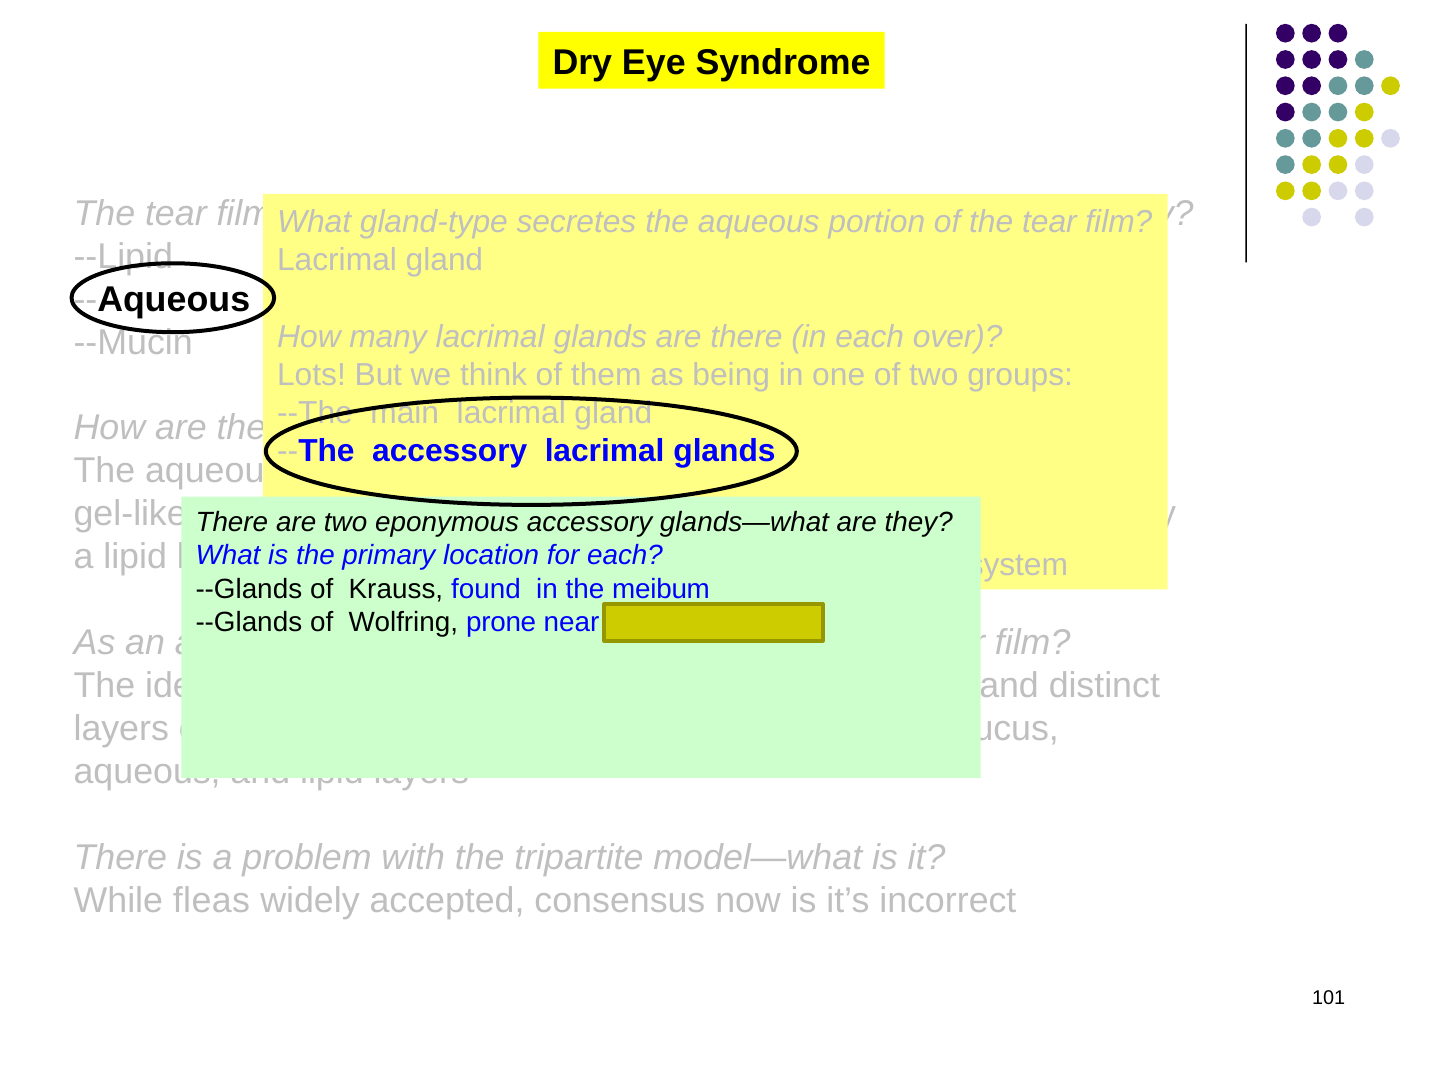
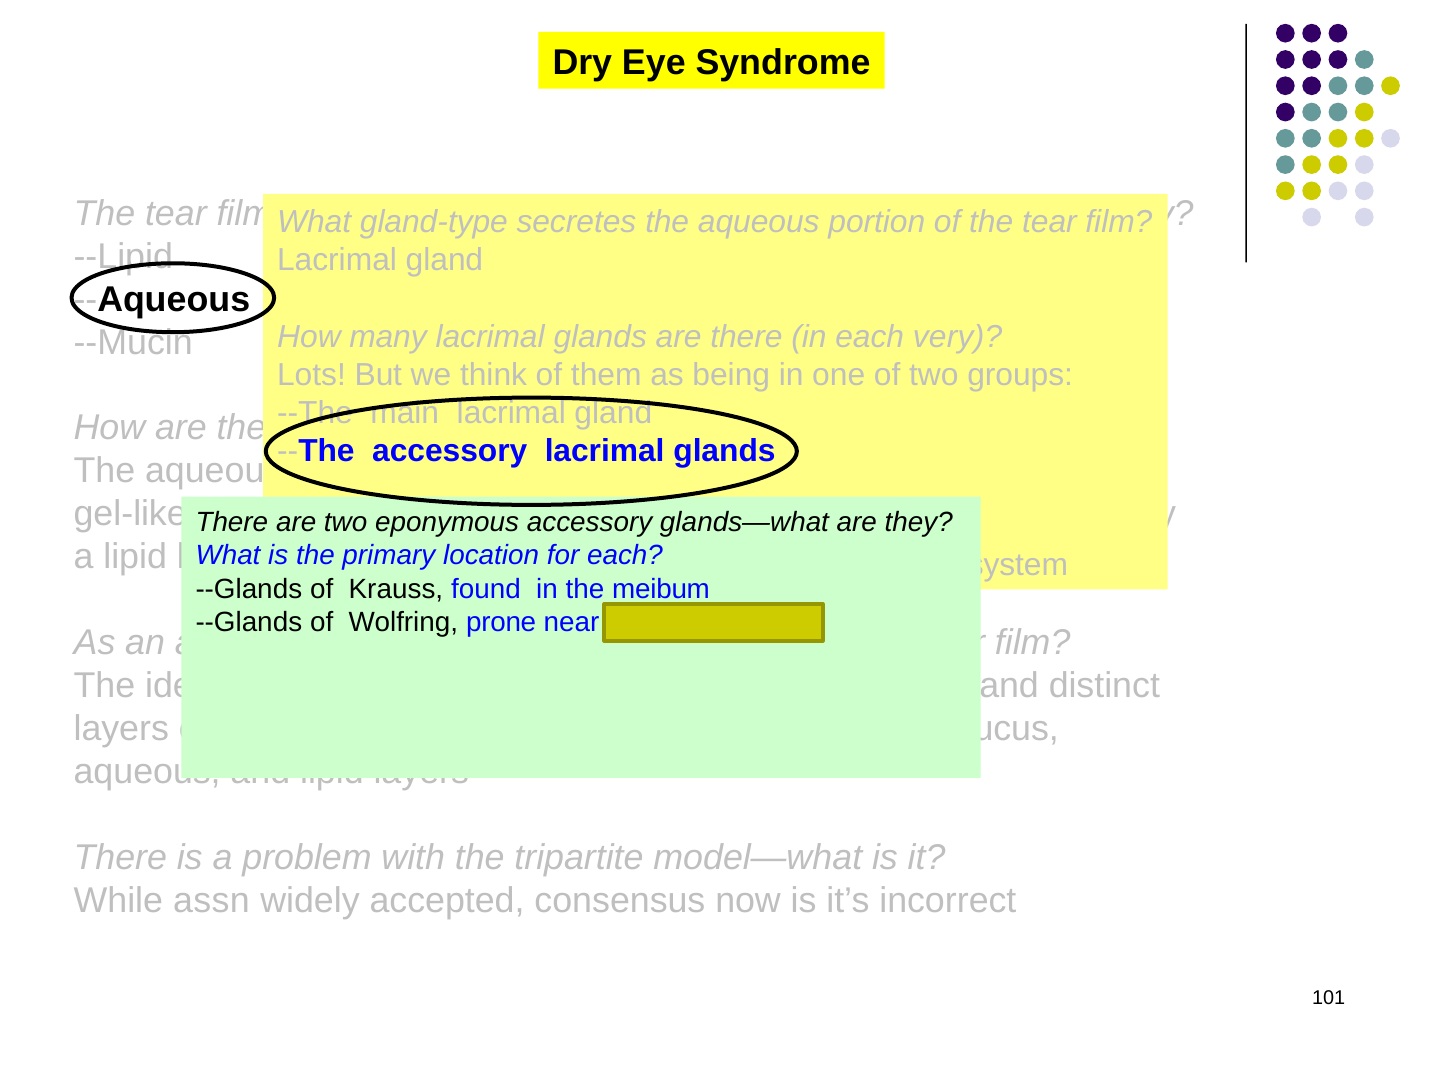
over: over -> very
fleas: fleas -> assn
